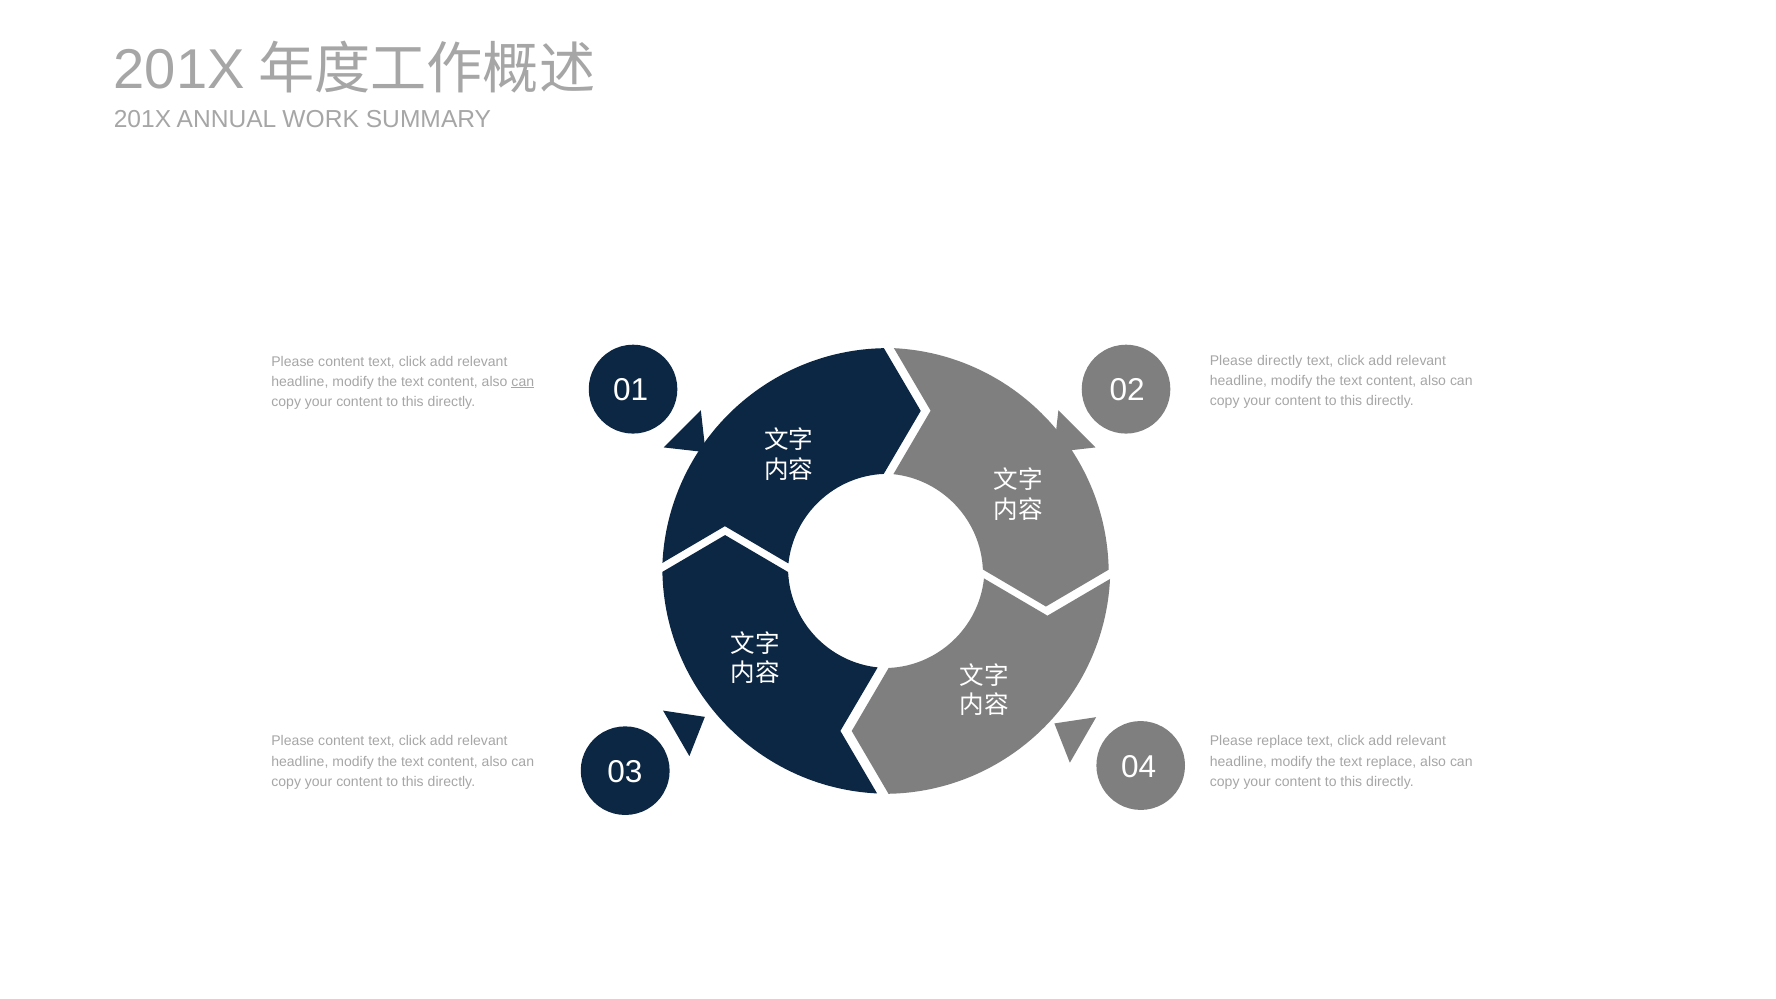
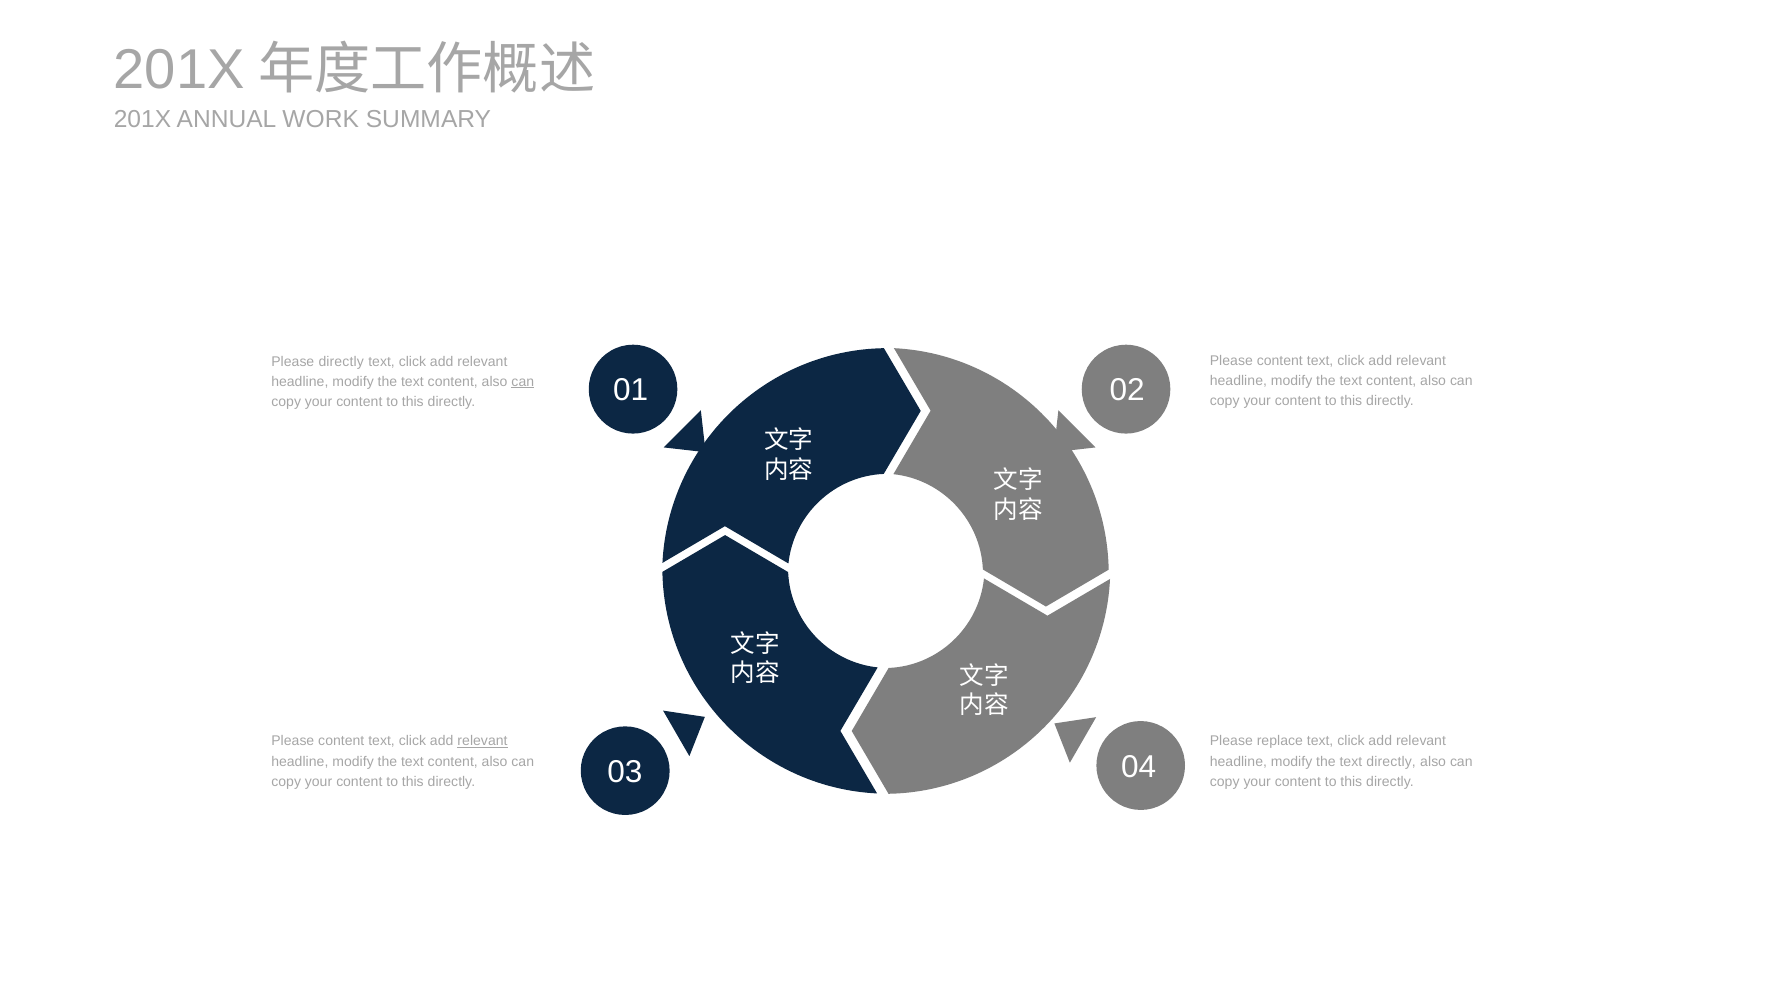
directly at (1280, 361): directly -> content
content at (341, 361): content -> directly
relevant at (483, 741) underline: none -> present
text replace: replace -> directly
